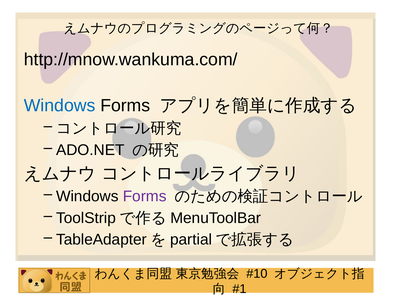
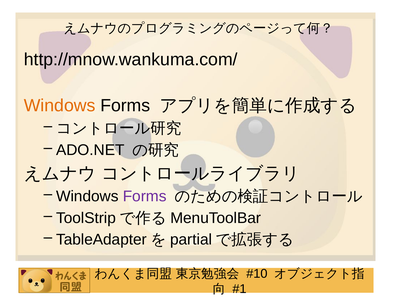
Windows at (60, 105) colour: blue -> orange
